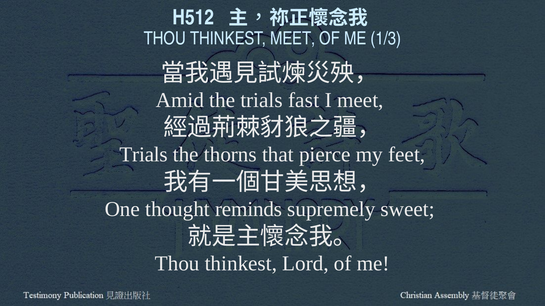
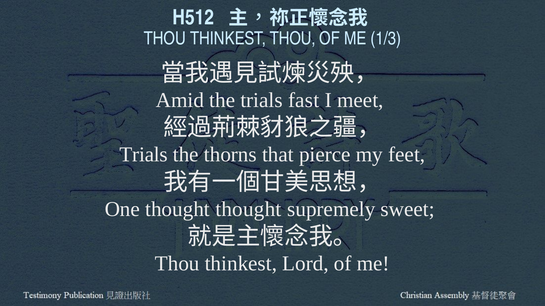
THINKEST MEET: MEET -> THOU
thought reminds: reminds -> thought
